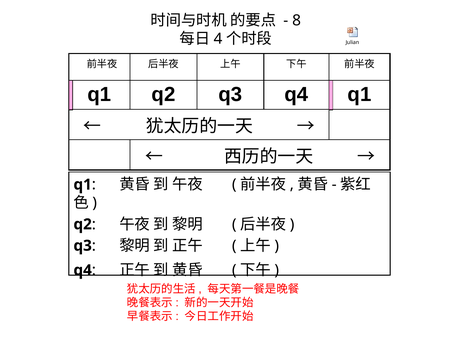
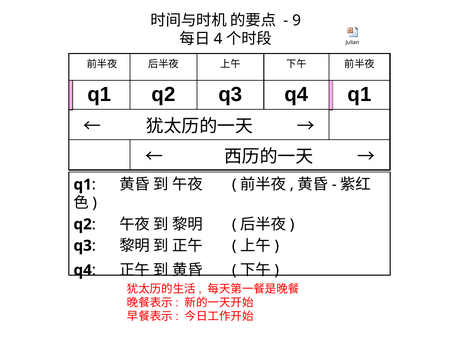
8: 8 -> 9
